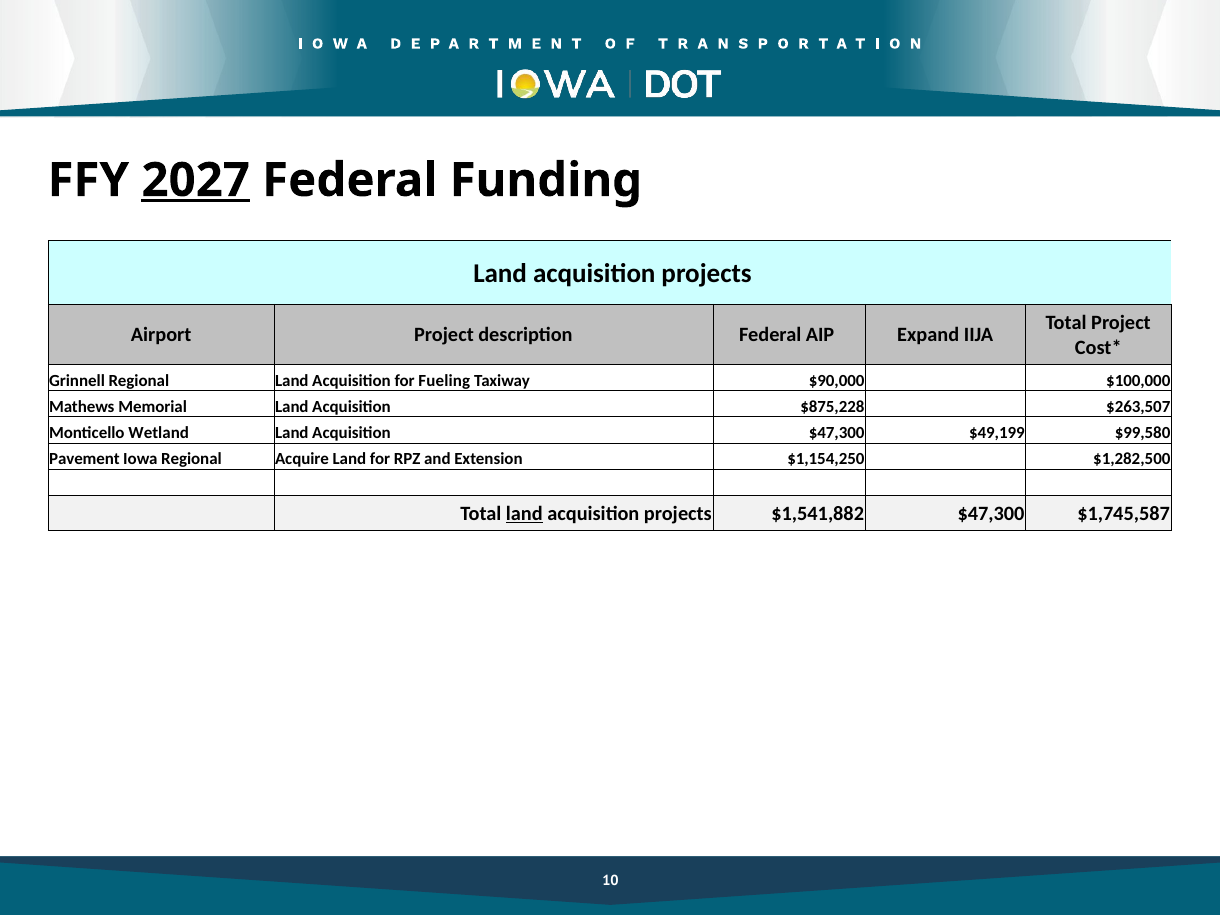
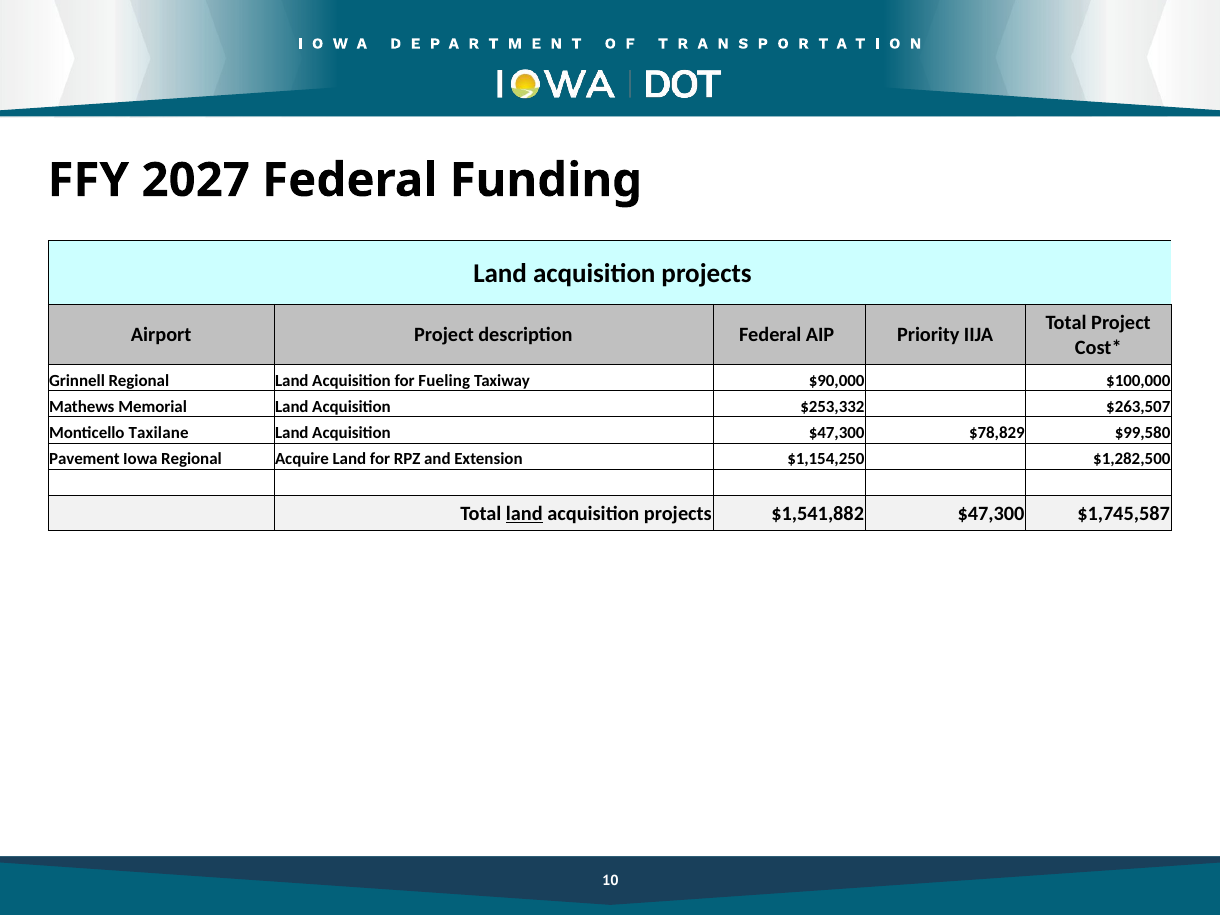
2027 underline: present -> none
Expand: Expand -> Priority
$875,228: $875,228 -> $253,332
Wetland: Wetland -> Taxilane
$49,199: $49,199 -> $78,829
